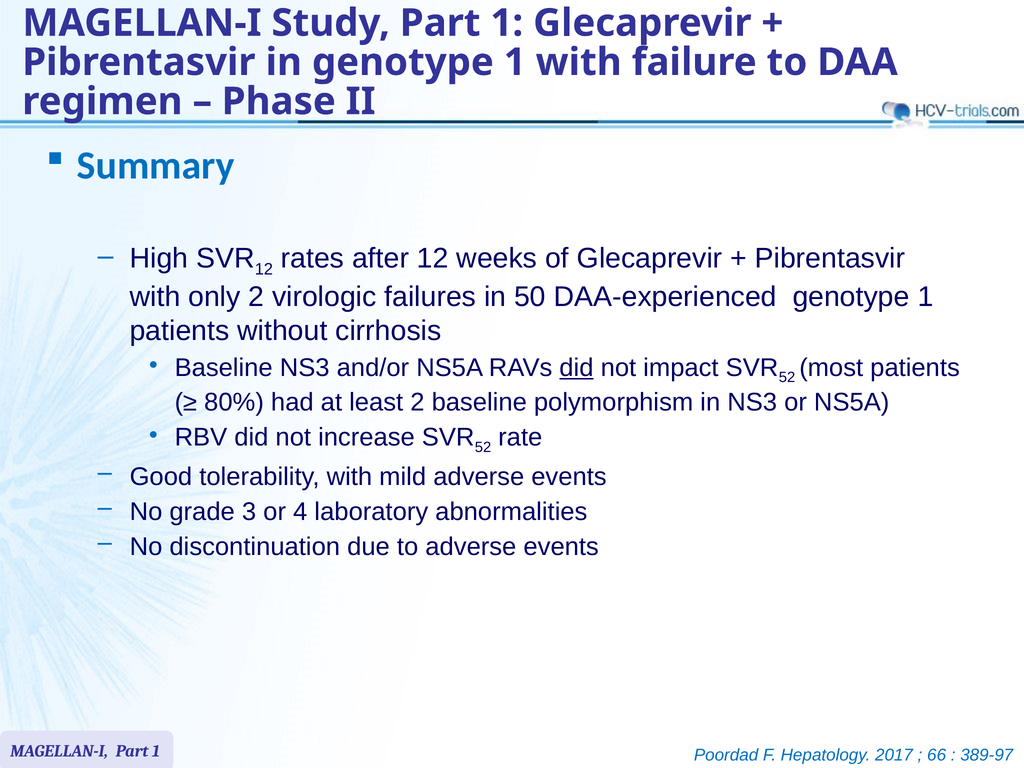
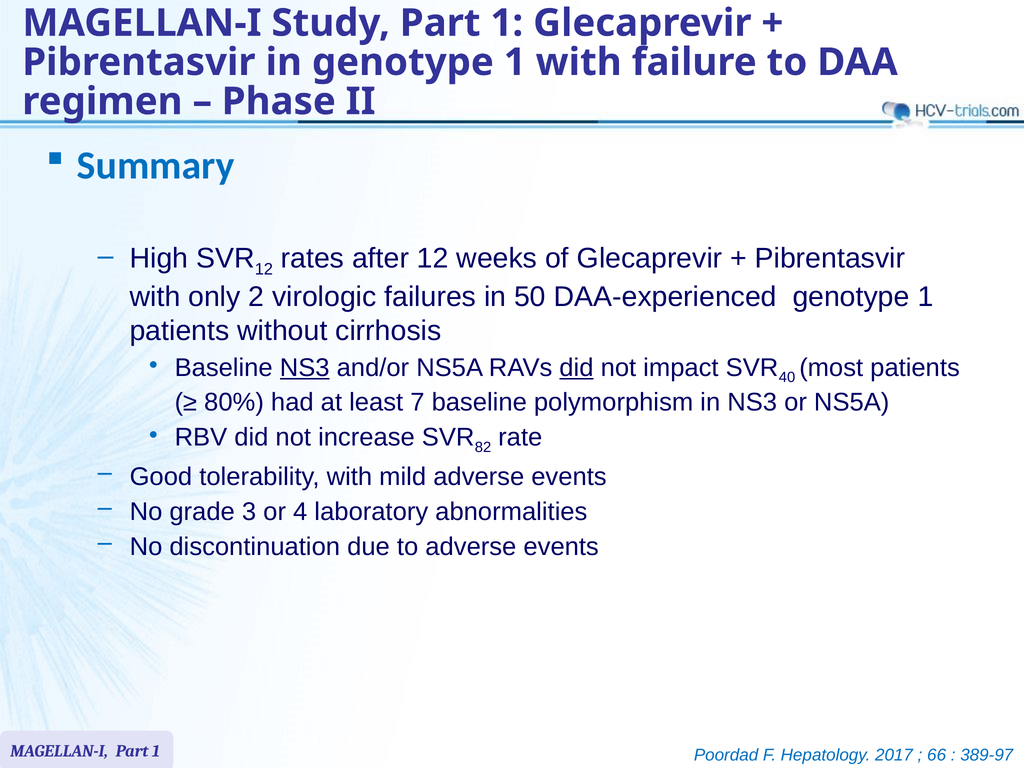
NS3 at (305, 368) underline: none -> present
52 at (787, 378): 52 -> 40
least 2: 2 -> 7
52 at (483, 447): 52 -> 82
